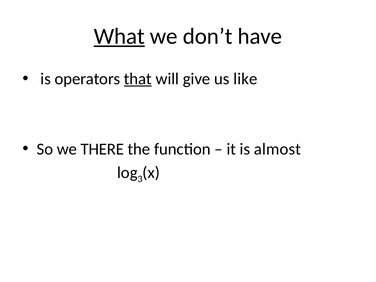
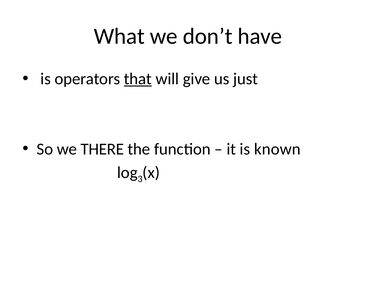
What underline: present -> none
like: like -> just
almost: almost -> known
